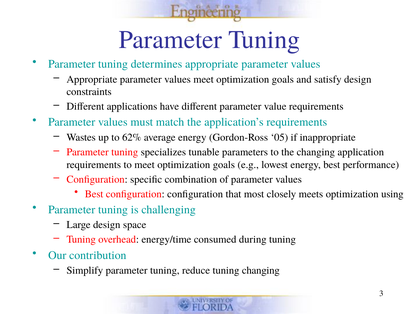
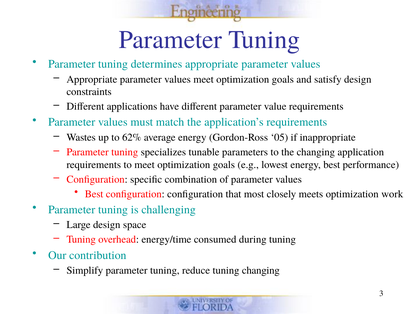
using: using -> work
